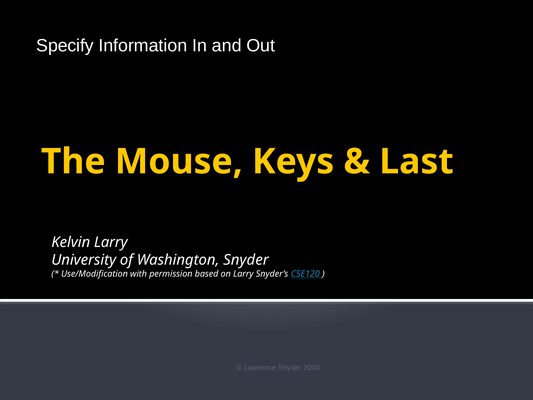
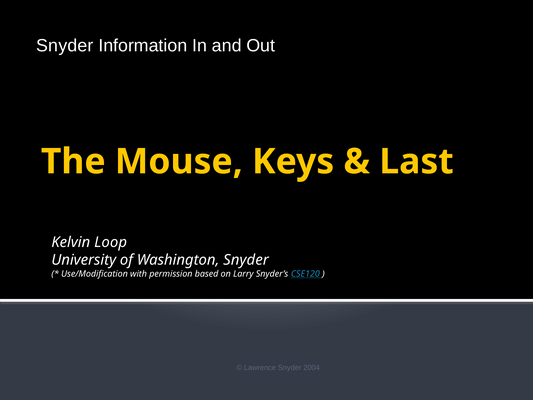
Specify at (65, 46): Specify -> Snyder
Kelvin Larry: Larry -> Loop
